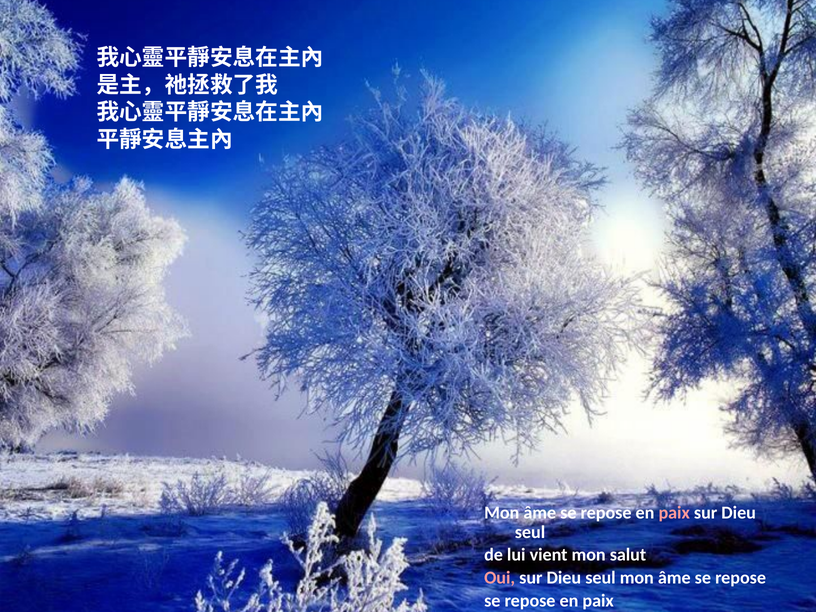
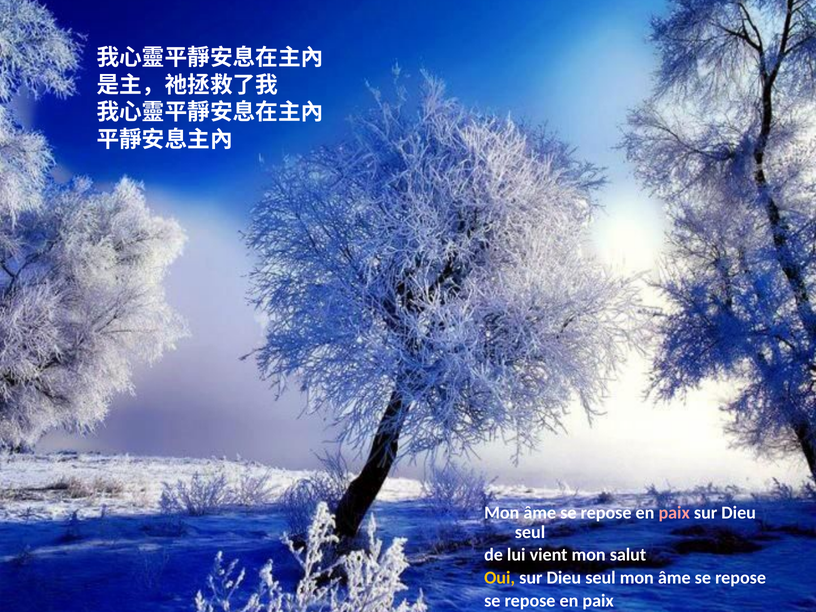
Oui colour: pink -> yellow
